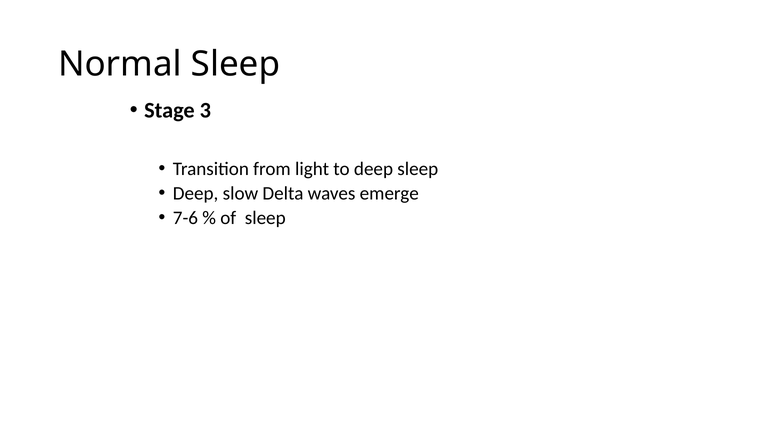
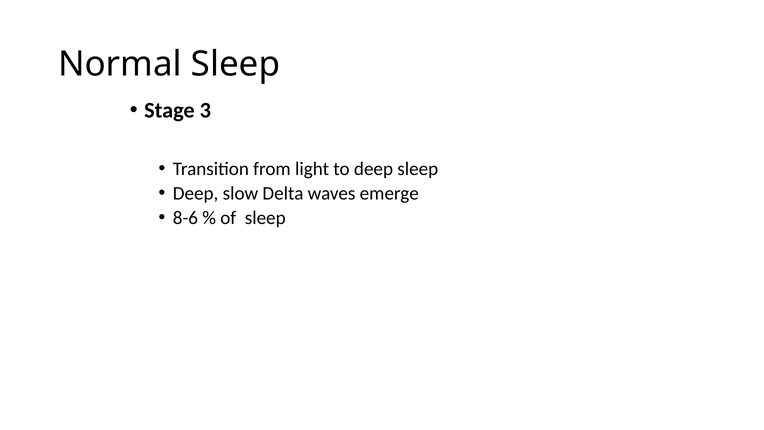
7-6: 7-6 -> 8-6
